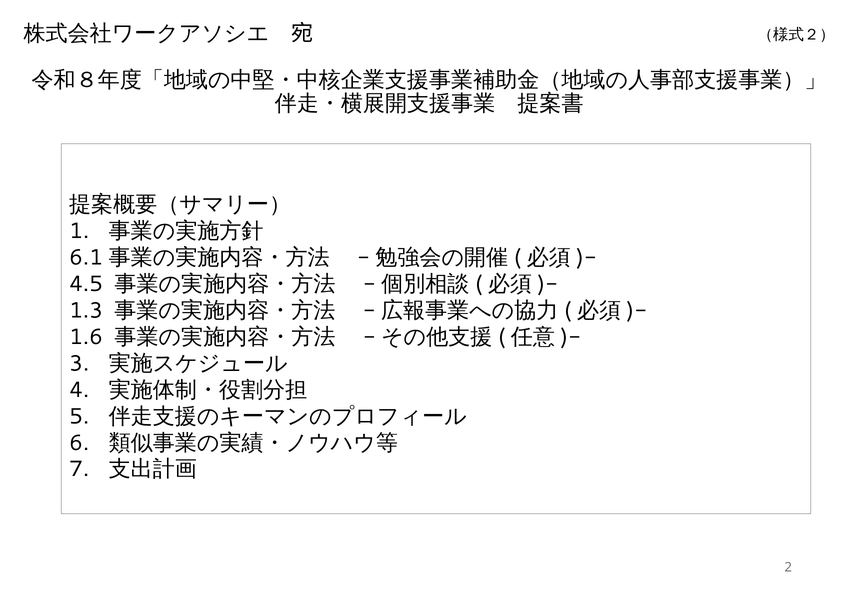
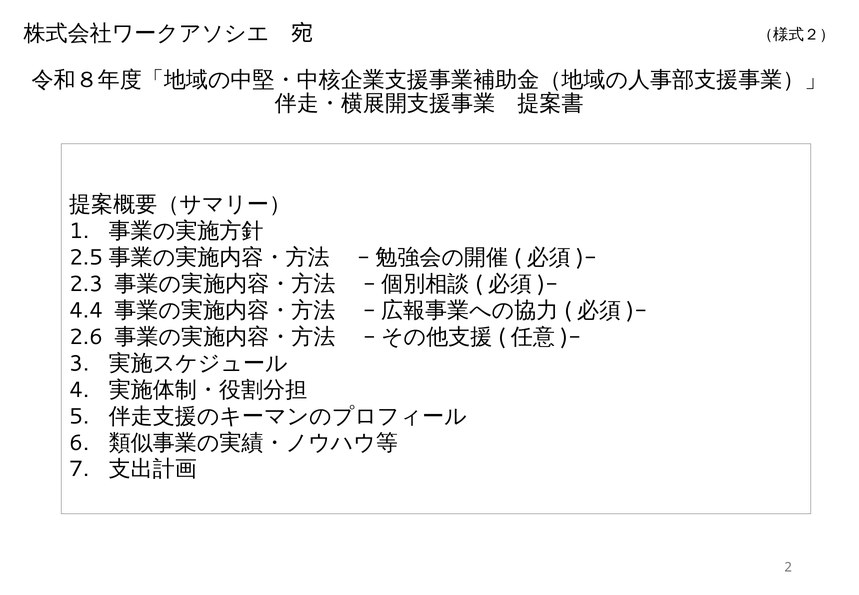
6.1: 6.1 -> 2.5
4.5: 4.5 -> 2.3
1.3: 1.3 -> 4.4
1.6: 1.6 -> 2.6
